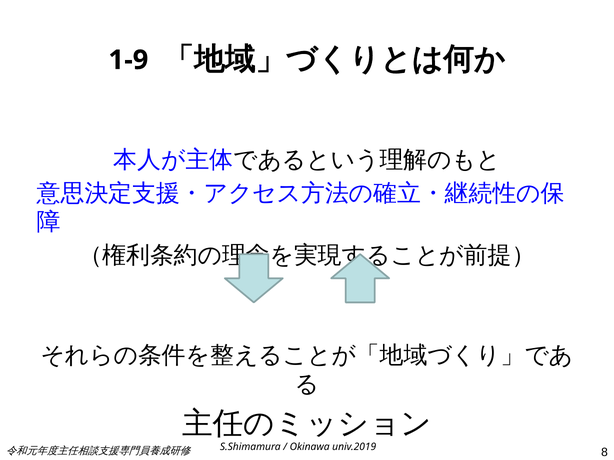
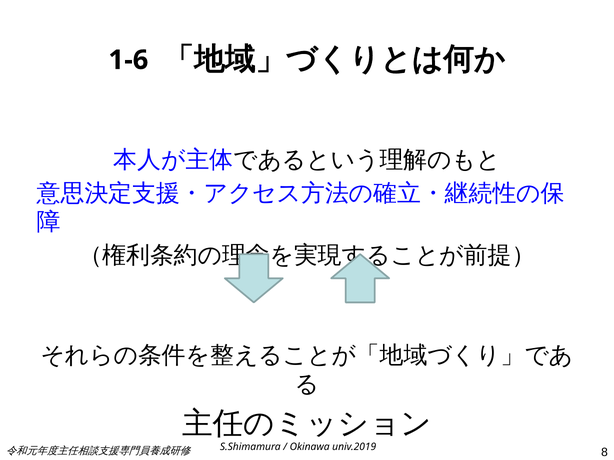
1-9: 1-9 -> 1-6
